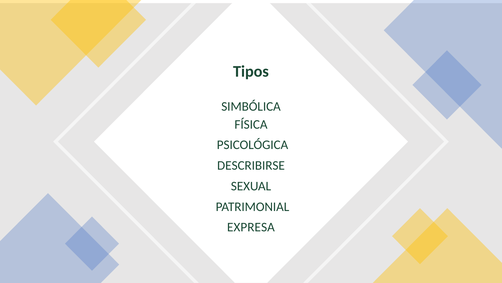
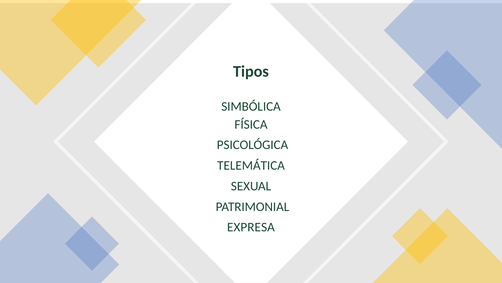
DESCRIBIRSE: DESCRIBIRSE -> TELEMÁTICA
